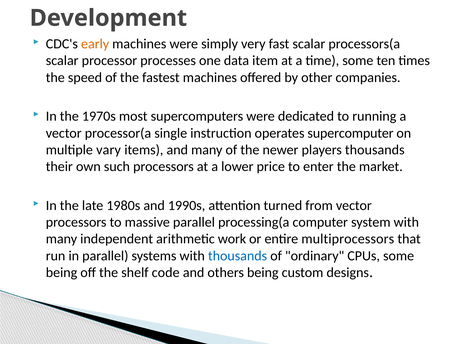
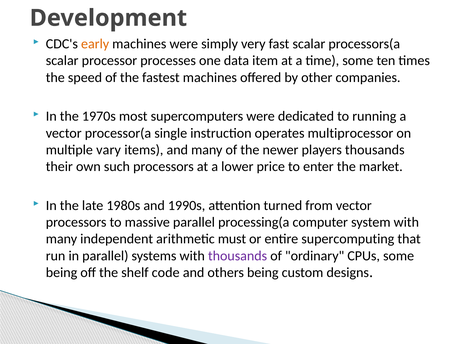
supercomputer: supercomputer -> multiprocessor
work: work -> must
multiprocessors: multiprocessors -> supercomputing
thousands at (238, 256) colour: blue -> purple
